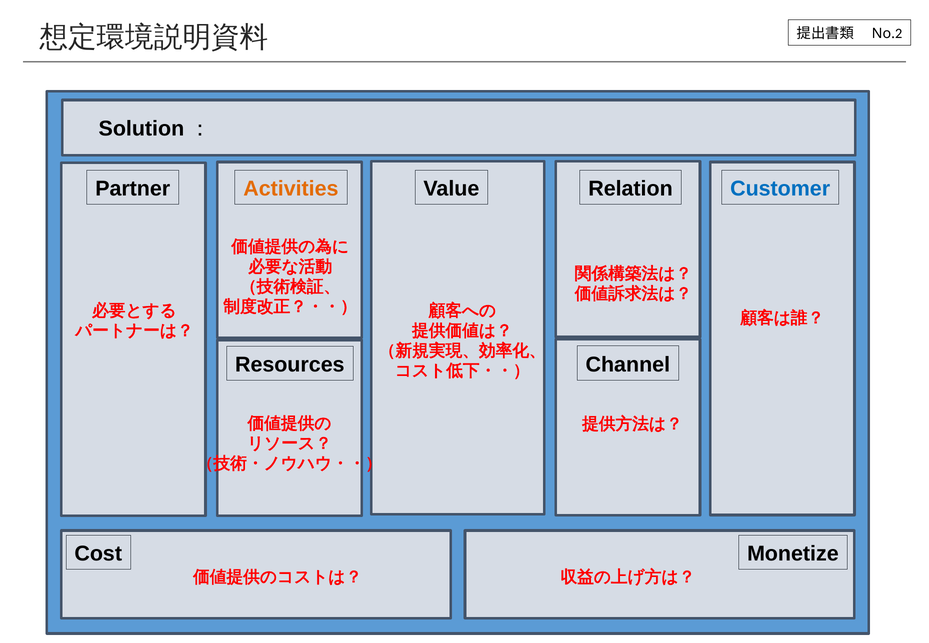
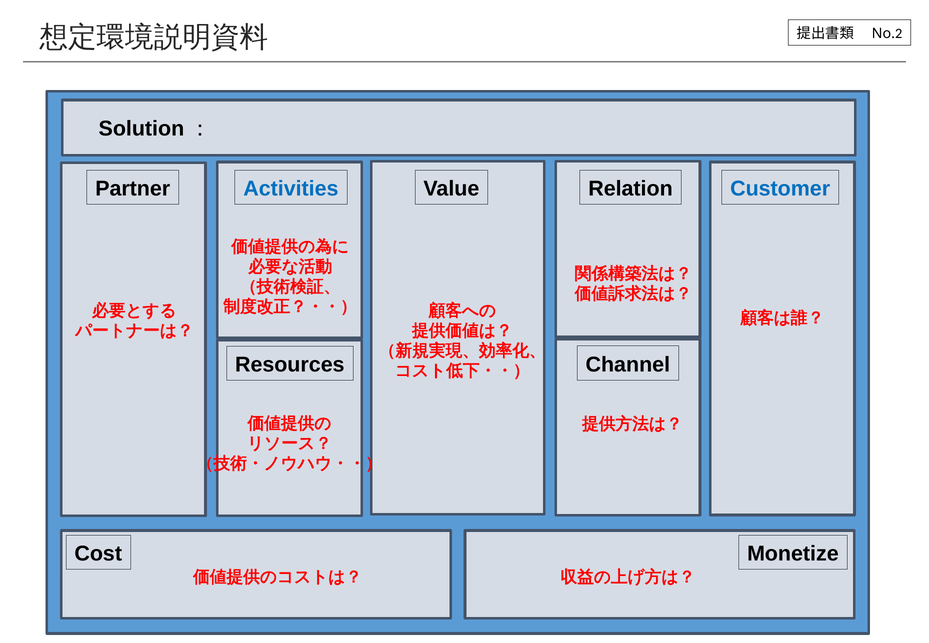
Activities colour: orange -> blue
